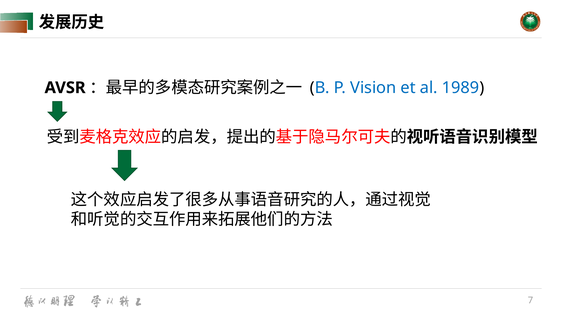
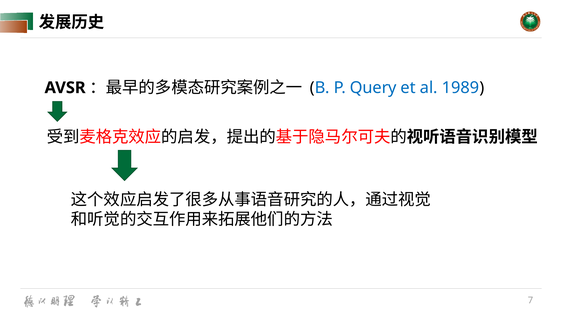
Vision: Vision -> Query
